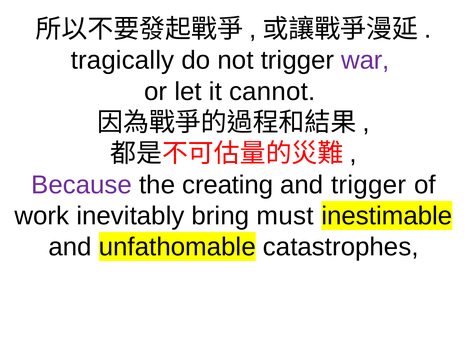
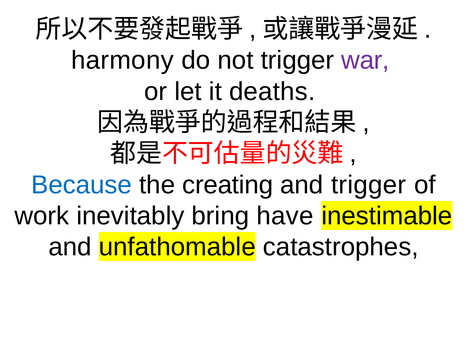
tragically: tragically -> harmony
cannot: cannot -> deaths
Because colour: purple -> blue
must: must -> have
